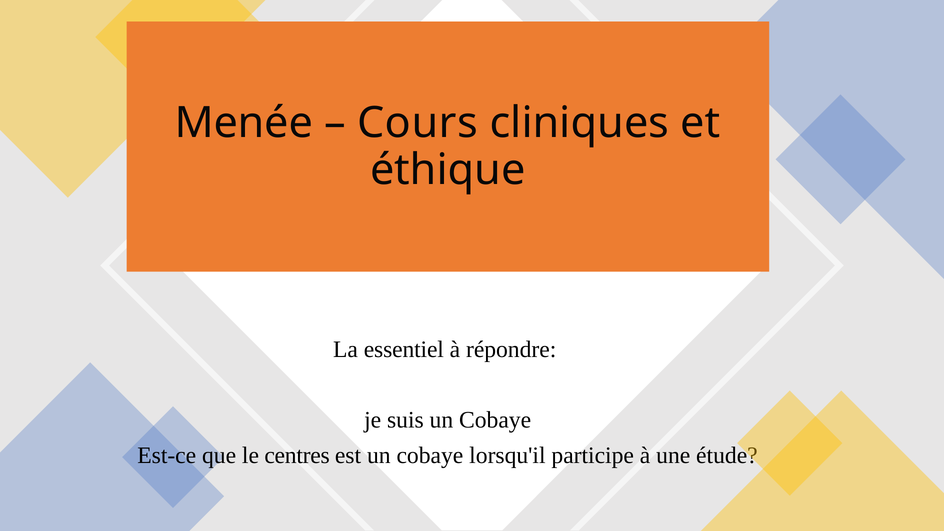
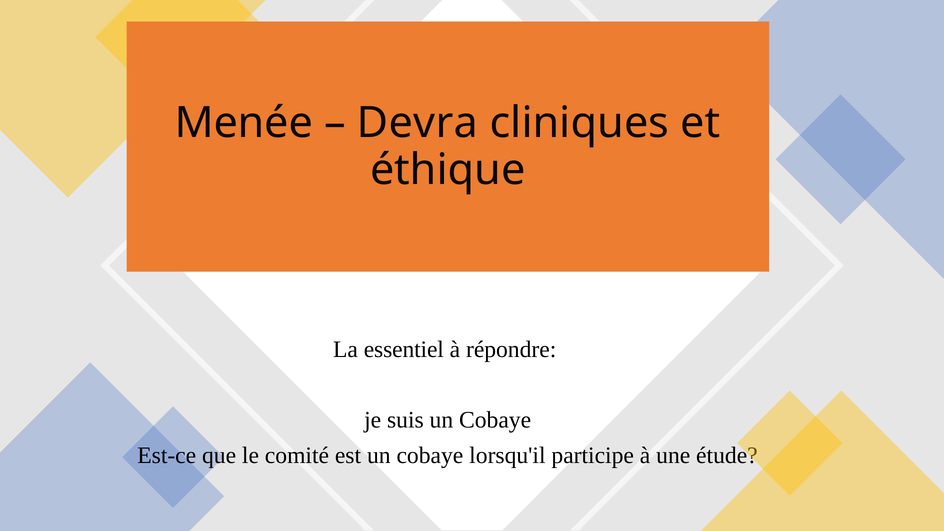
Cours: Cours -> Devra
centres: centres -> comité
